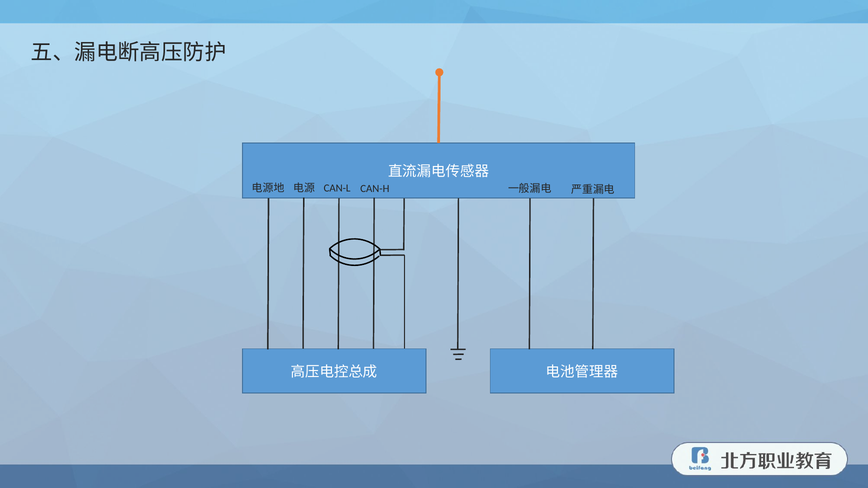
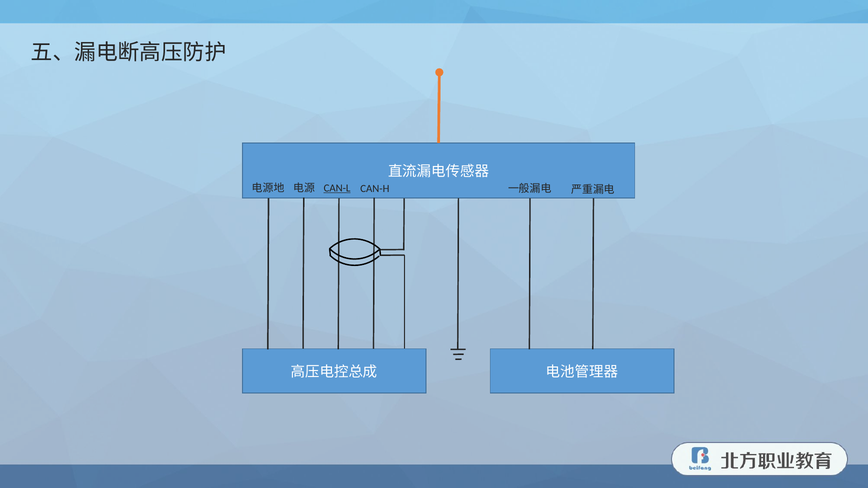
CAN-L underline: none -> present
